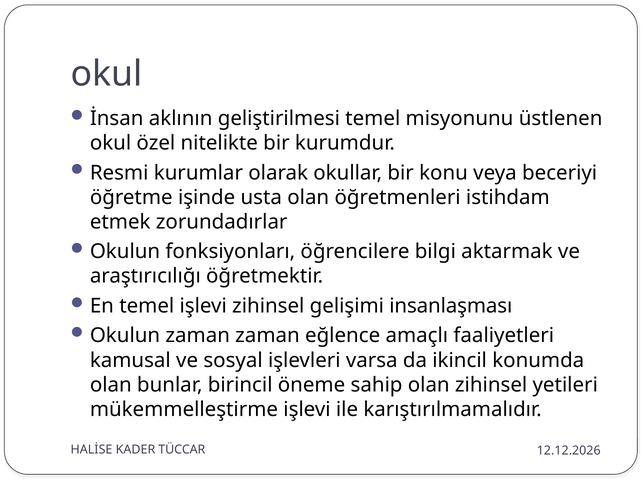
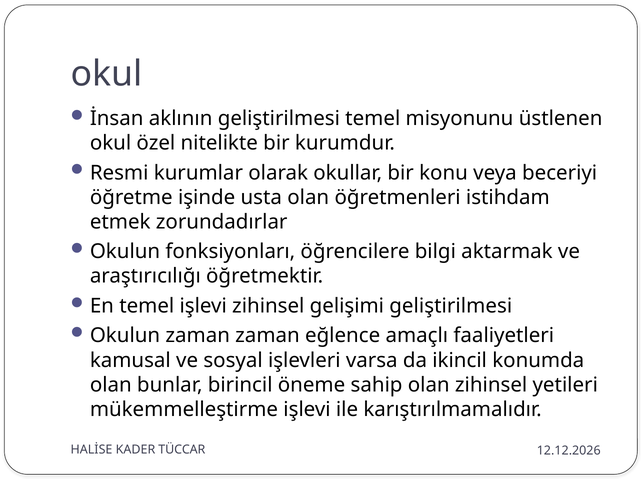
gelişimi insanlaşması: insanlaşması -> geliştirilmesi
